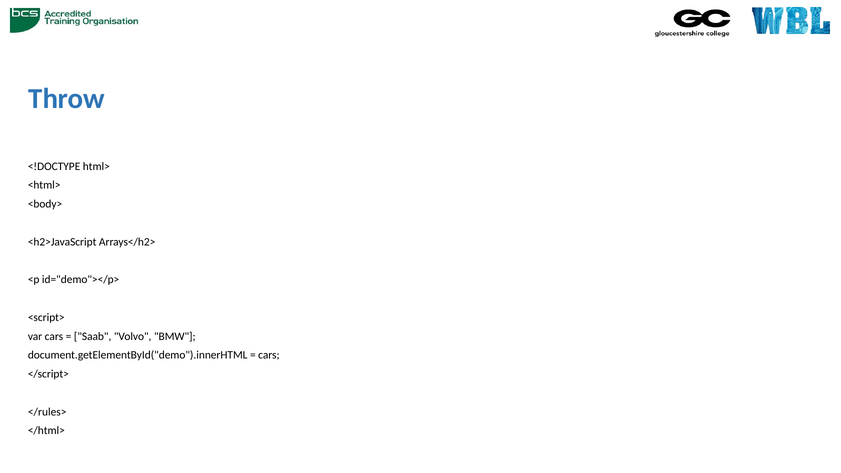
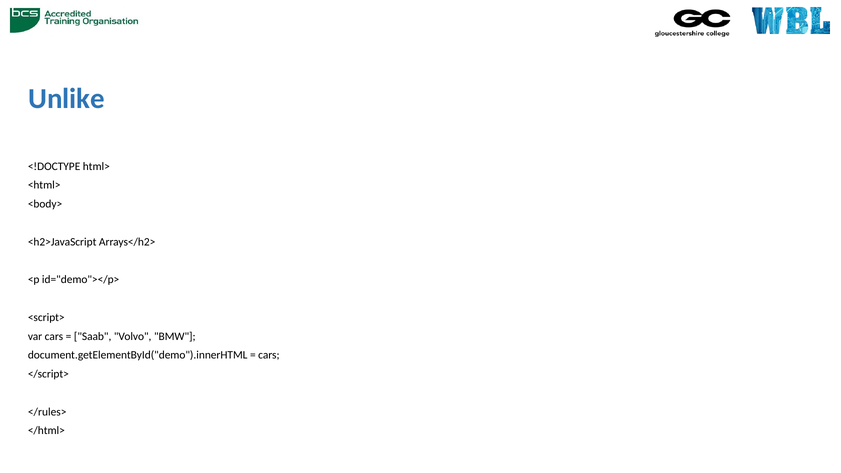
Throw: Throw -> Unlike
